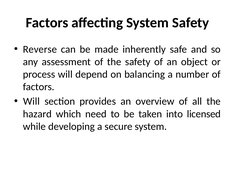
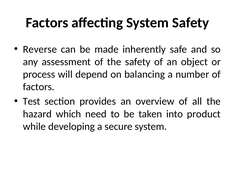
Will at (31, 102): Will -> Test
licensed: licensed -> product
